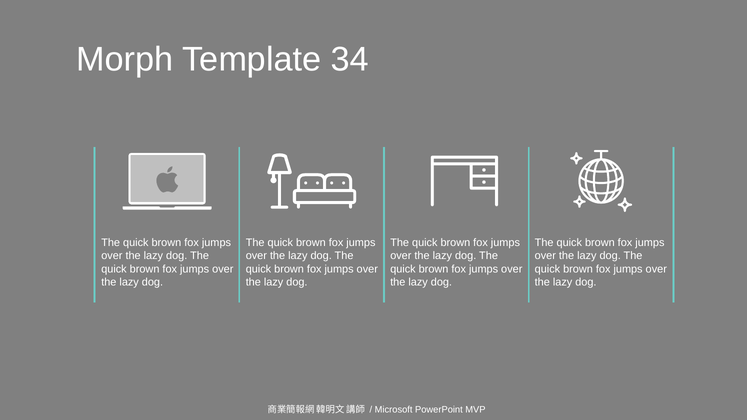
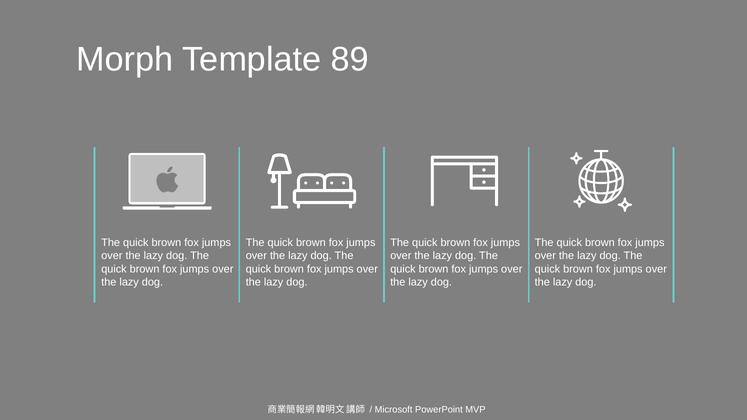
34: 34 -> 89
